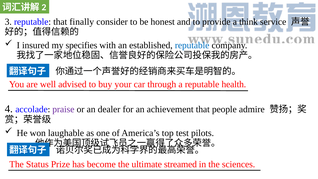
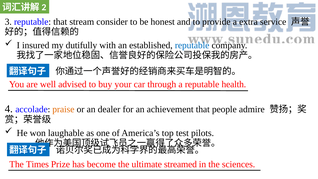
finally: finally -> stream
think: think -> extra
specifies: specifies -> dutifully
praise colour: purple -> orange
Status: Status -> Times
